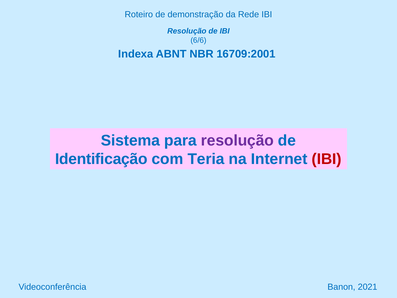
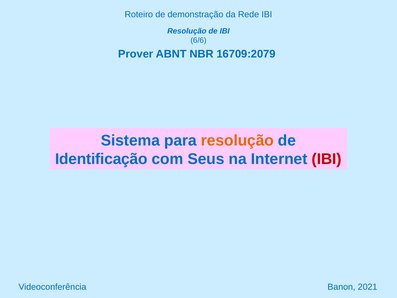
Indexa: Indexa -> Prover
16709:2001: 16709:2001 -> 16709:2079
resolução at (237, 140) colour: purple -> orange
Teria: Teria -> Seus
